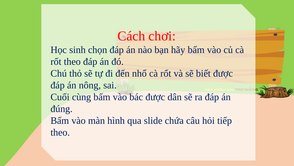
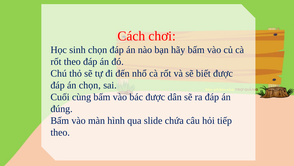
án nông: nông -> chọn
